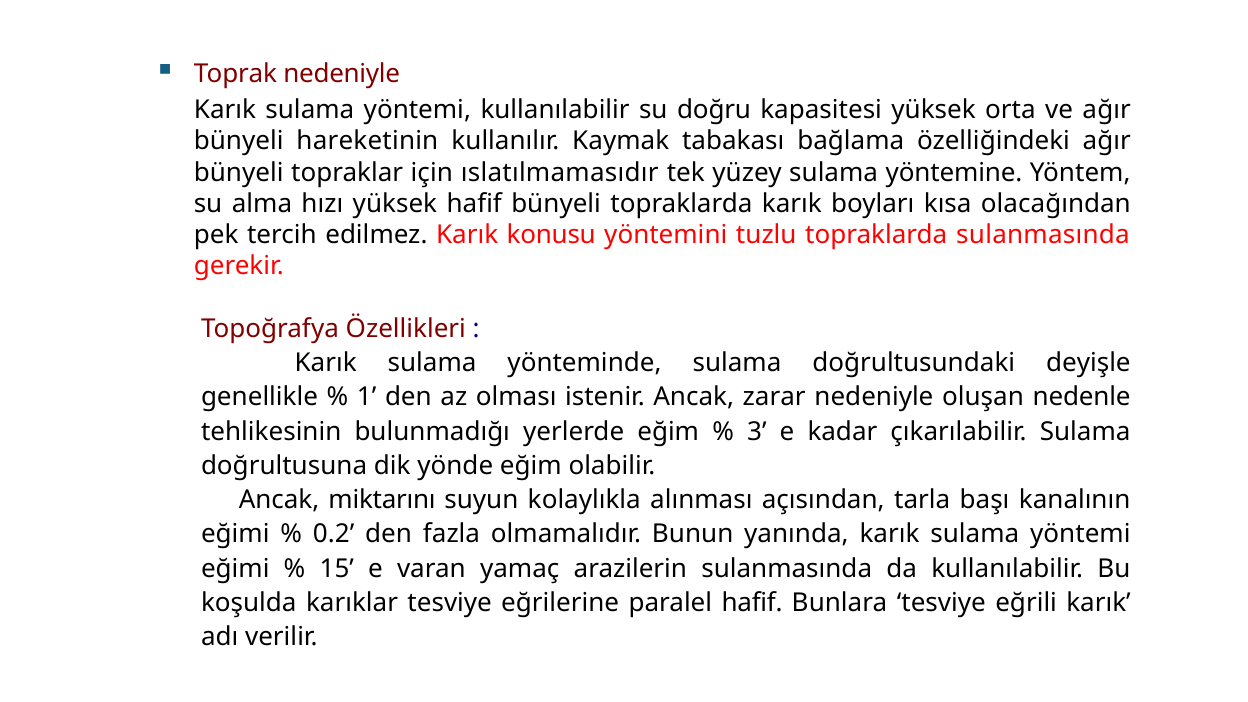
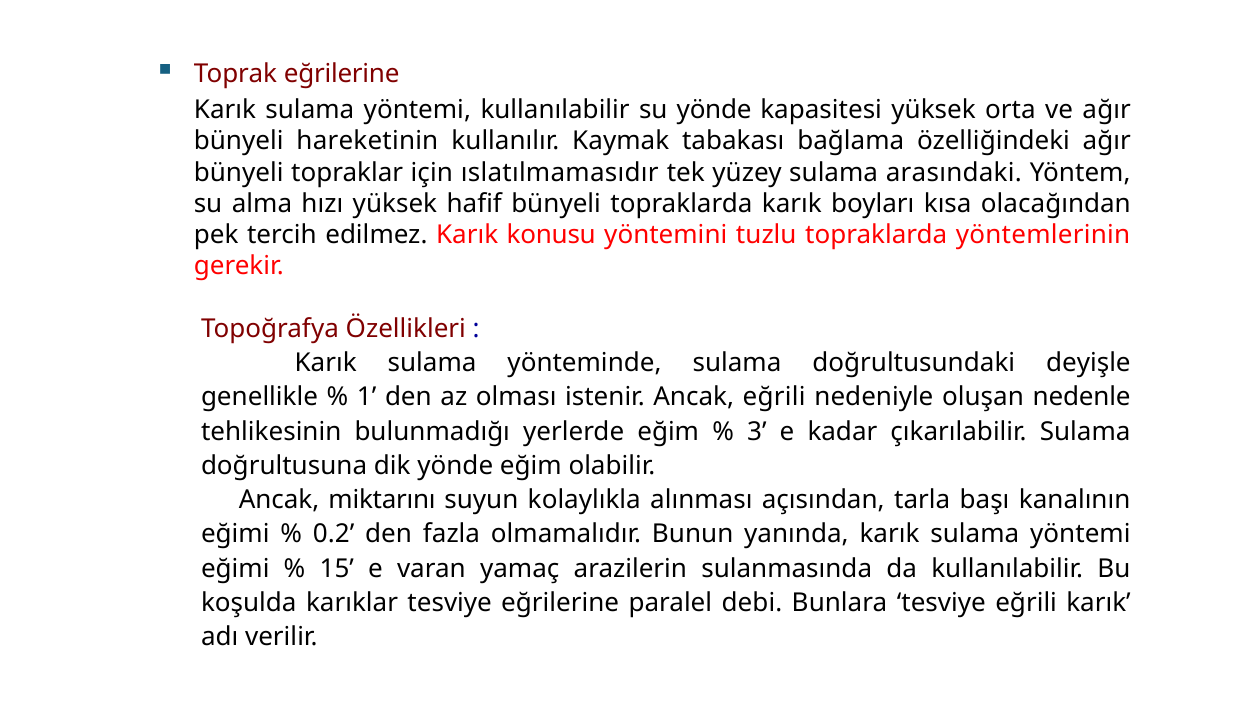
Toprak nedeniyle: nedeniyle -> eğrilerine
su doğru: doğru -> yönde
yöntemine: yöntemine -> arasındaki
topraklarda sulanmasında: sulanmasında -> yöntemlerinin
Ancak zarar: zarar -> eğrili
paralel hafif: hafif -> debi
